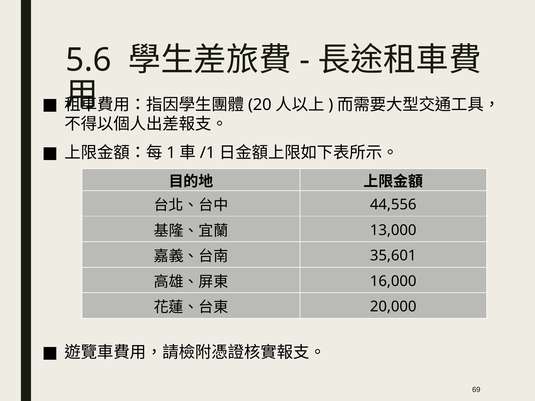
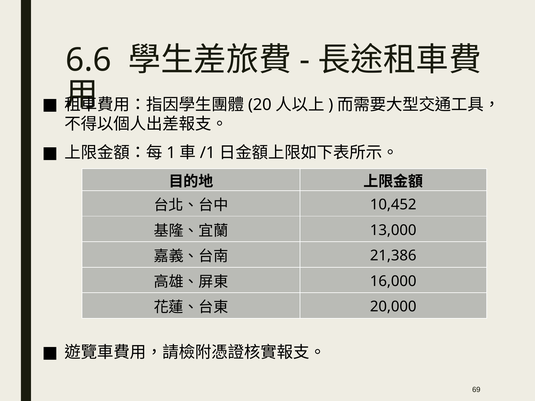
5.6: 5.6 -> 6.6
44,556: 44,556 -> 10,452
35,601: 35,601 -> 21,386
